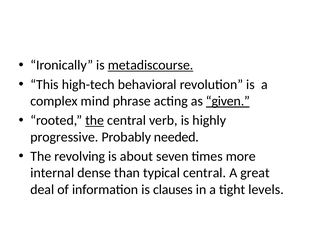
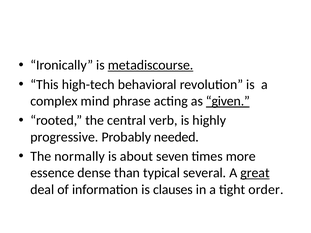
the at (95, 121) underline: present -> none
revolving: revolving -> normally
internal: internal -> essence
typical central: central -> several
great underline: none -> present
levels: levels -> order
